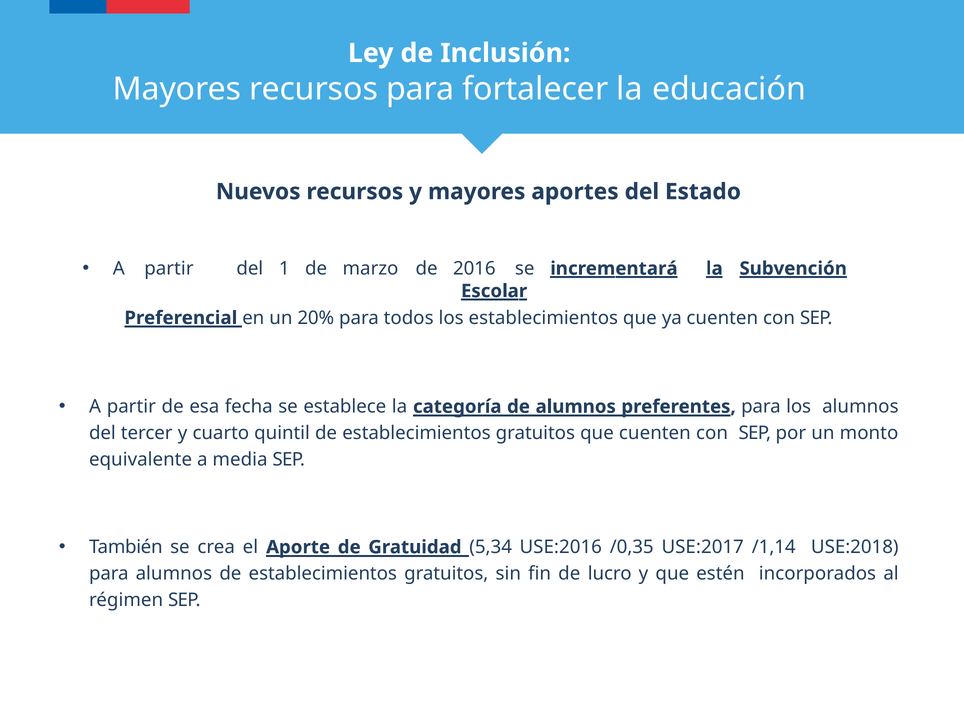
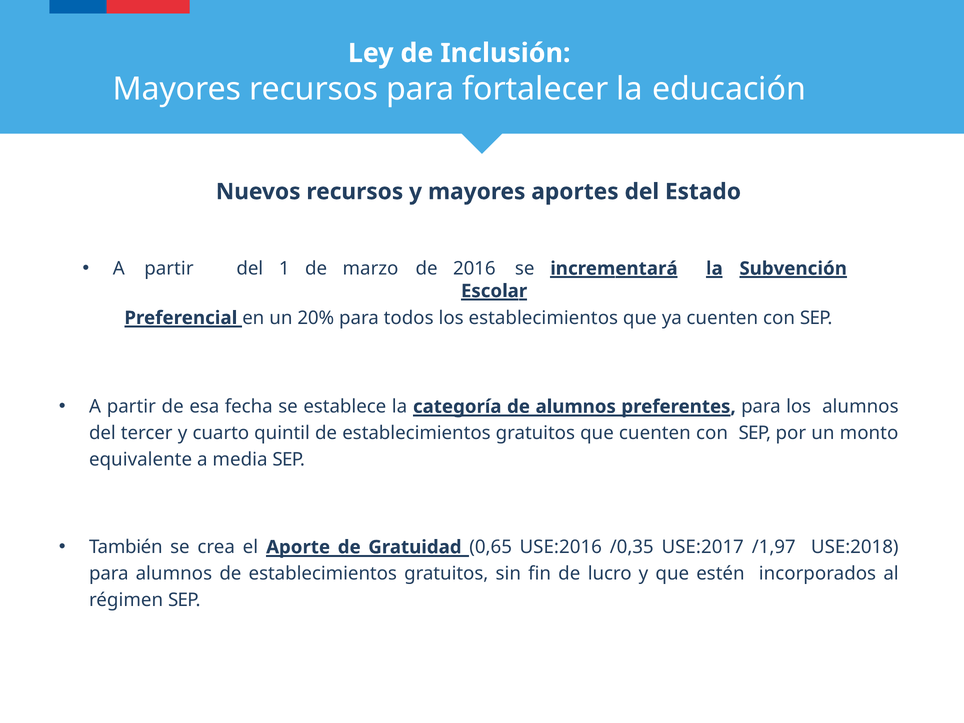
5,34: 5,34 -> 0,65
/1,14: /1,14 -> /1,97
